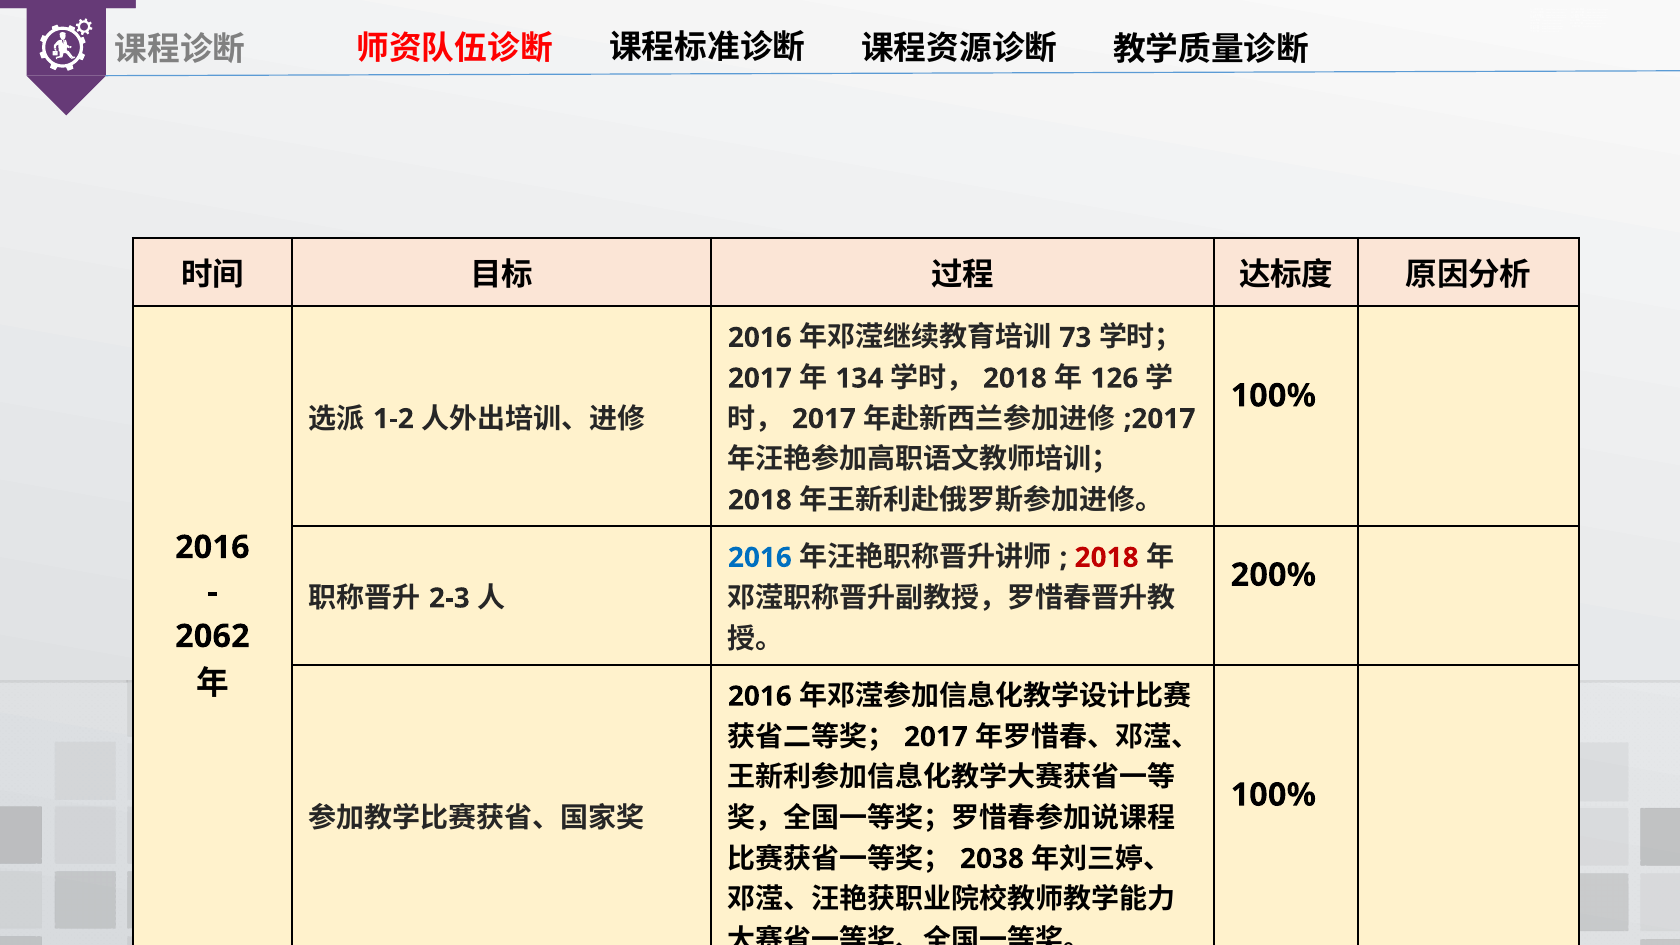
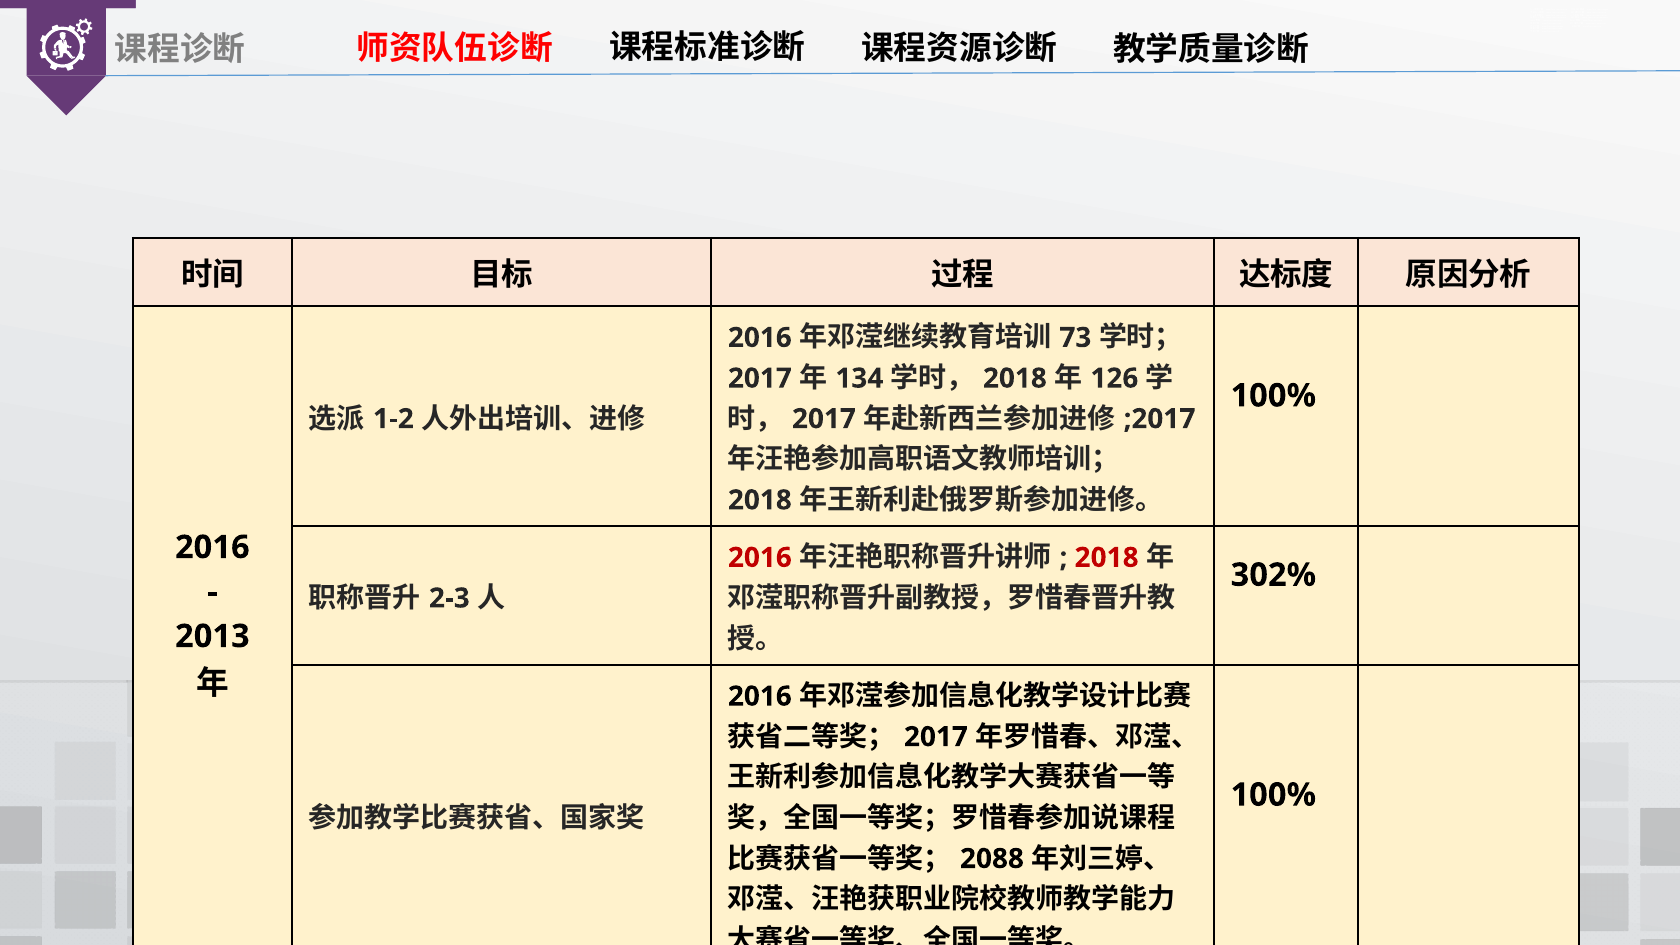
2016 at (760, 558) colour: blue -> red
200%: 200% -> 302%
2062: 2062 -> 2013
2038: 2038 -> 2088
